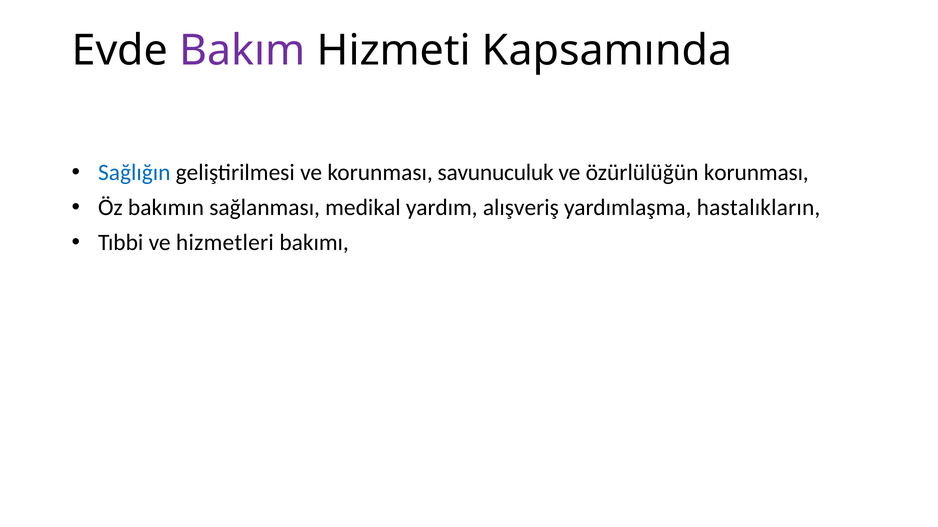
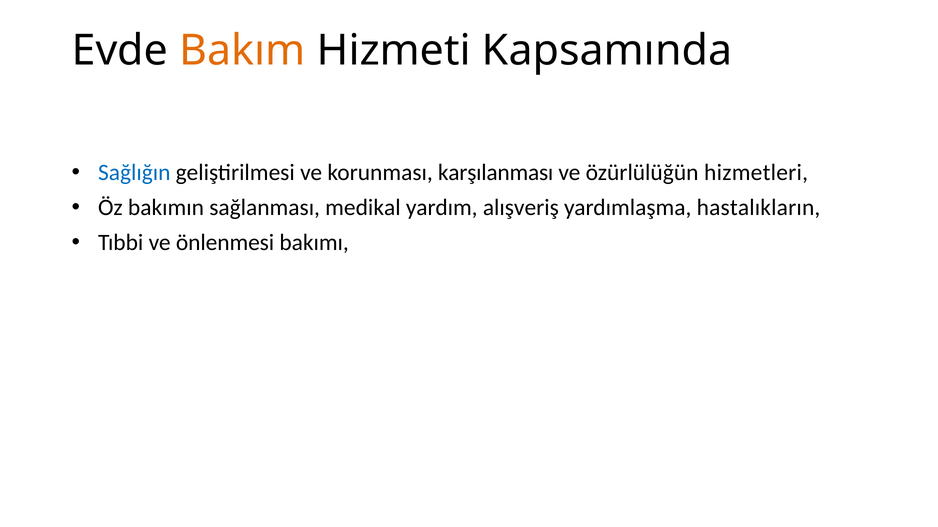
Bakım colour: purple -> orange
savunuculuk: savunuculuk -> karşılanması
özürlülüğün korunması: korunması -> hizmetleri
hizmetleri: hizmetleri -> önlenmesi
